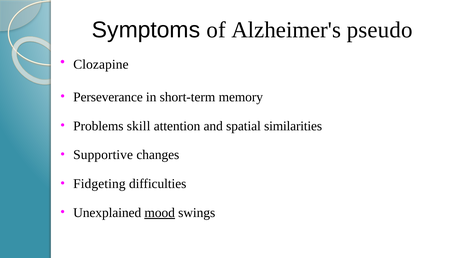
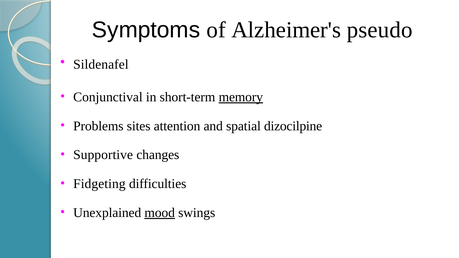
Clozapine: Clozapine -> Sildenafel
Perseverance: Perseverance -> Conjunctival
memory underline: none -> present
skill: skill -> sites
similarities: similarities -> dizocilpine
